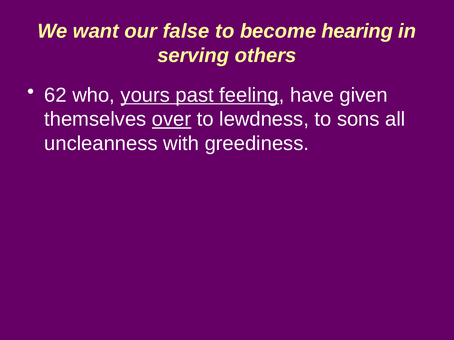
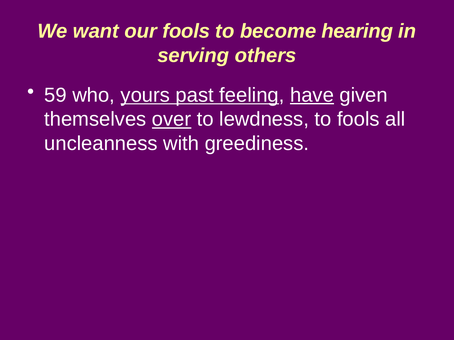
our false: false -> fools
62: 62 -> 59
have underline: none -> present
to sons: sons -> fools
